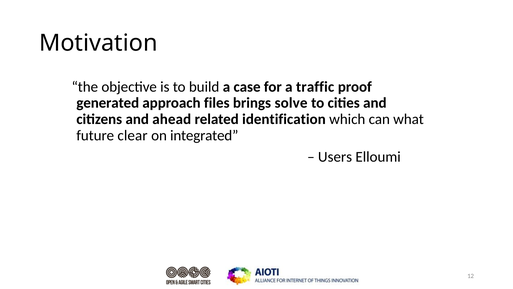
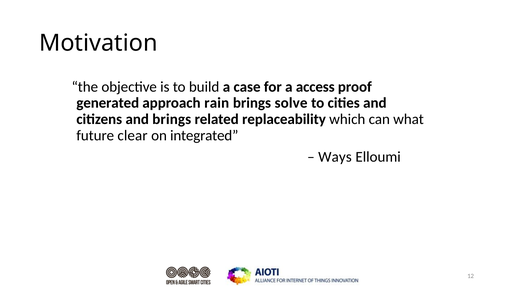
traffic: traffic -> access
files: files -> rain
and ahead: ahead -> brings
identification: identification -> replaceability
Users: Users -> Ways
